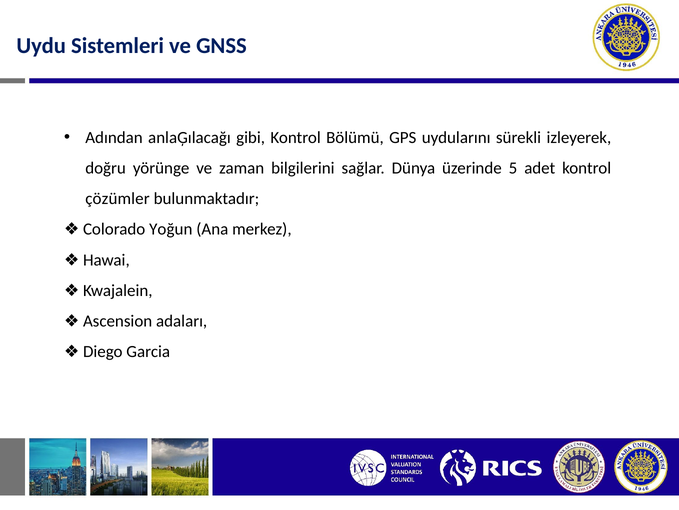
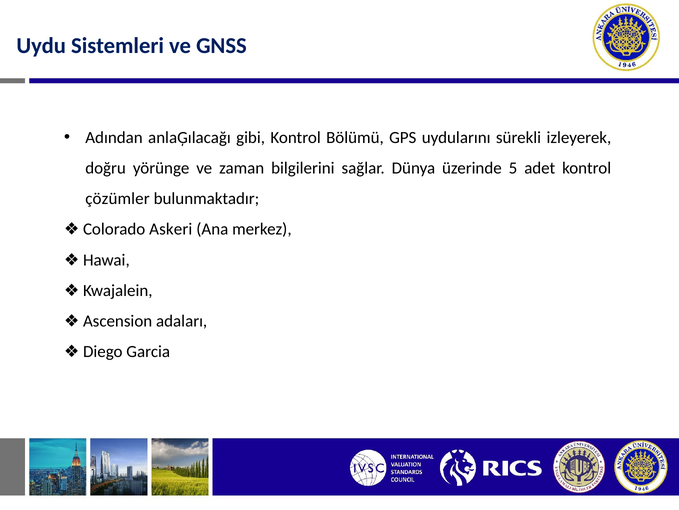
Yoğun: Yoğun -> Askeri
